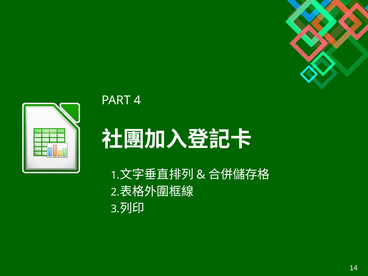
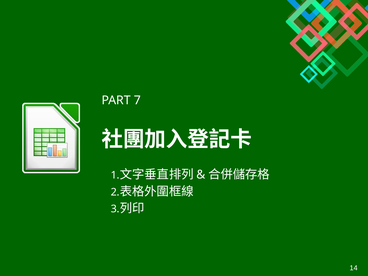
4: 4 -> 7
